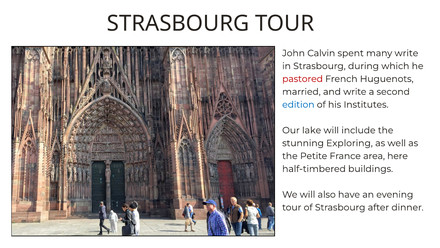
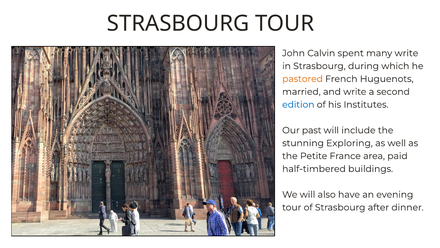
pastored colour: red -> orange
lake: lake -> past
here: here -> paid
